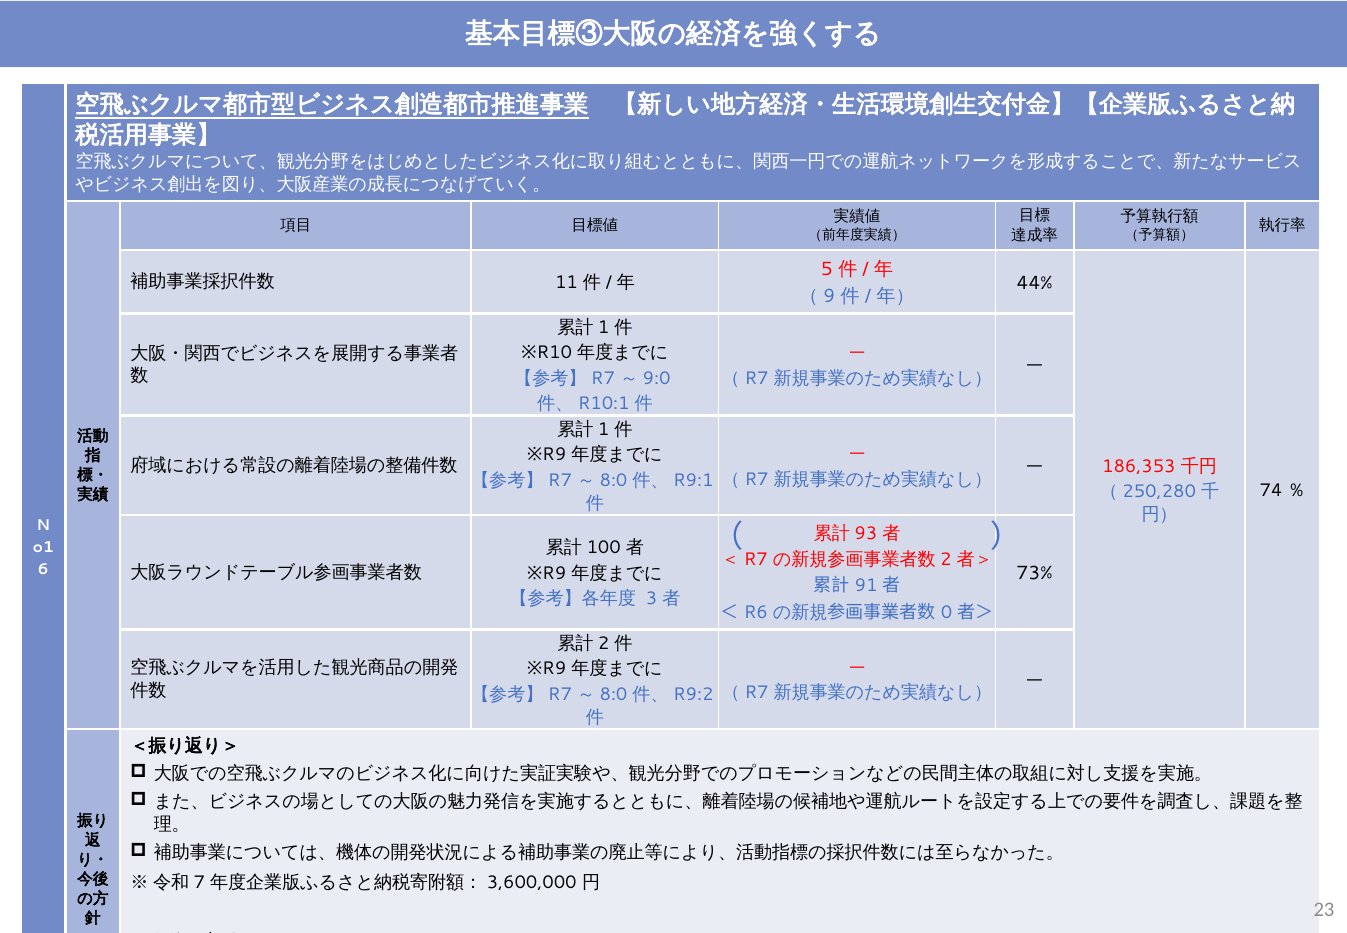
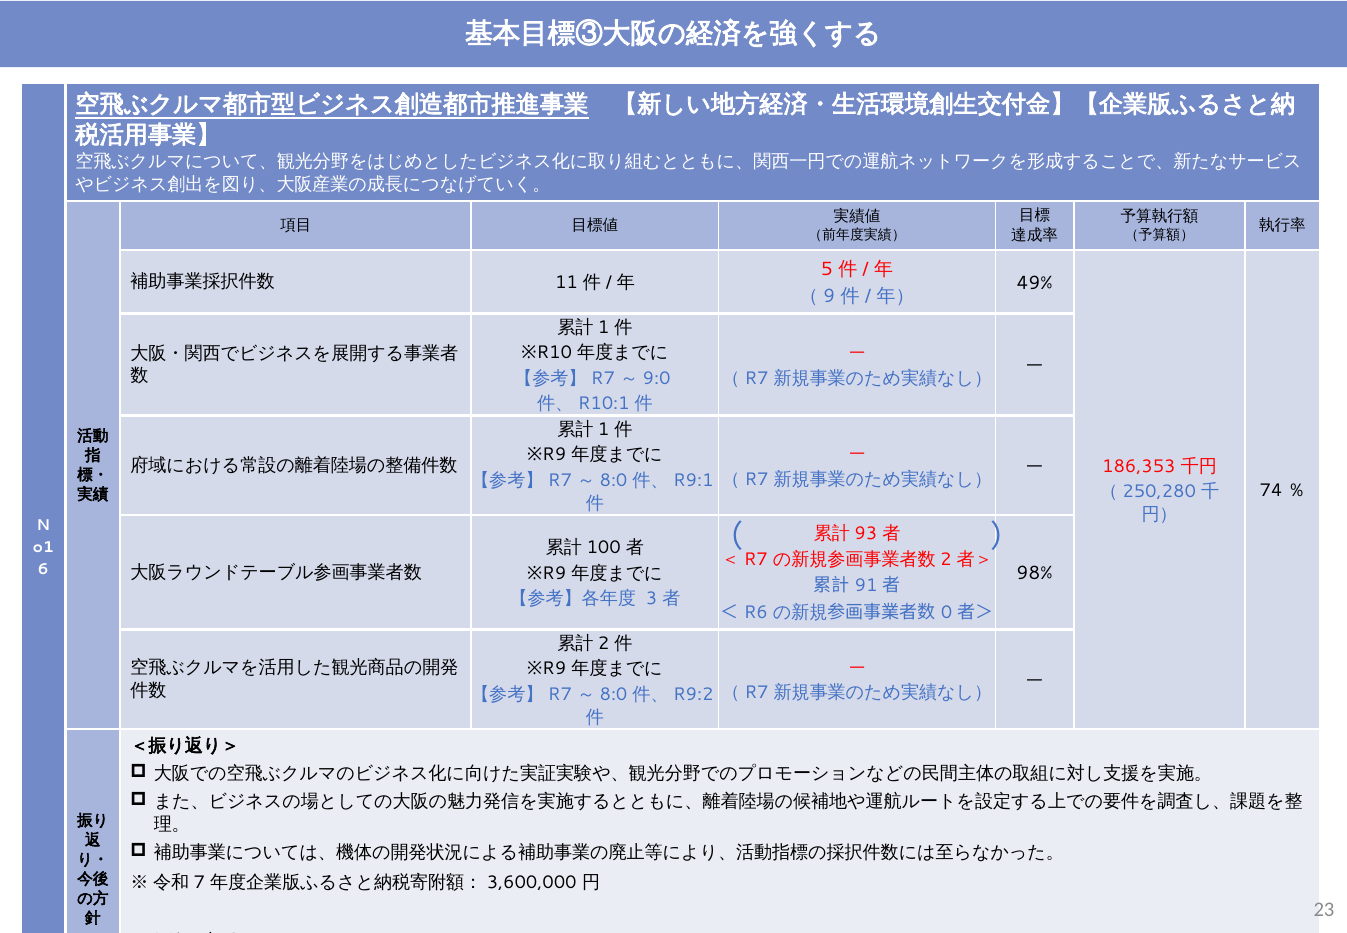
44%: 44% -> 49%
73%: 73% -> 98%
